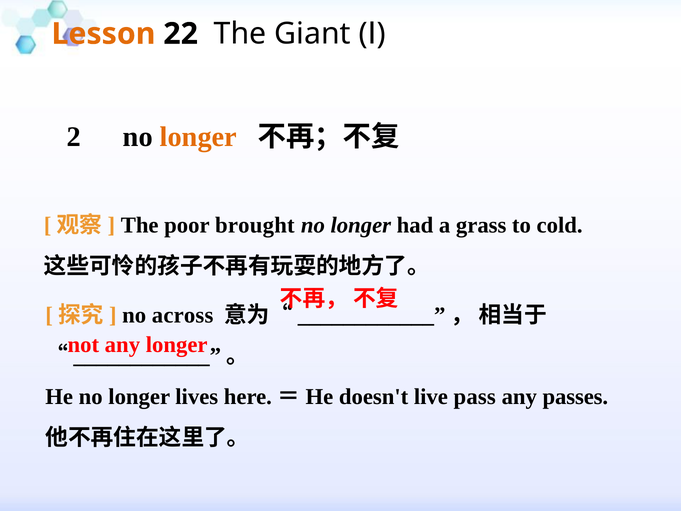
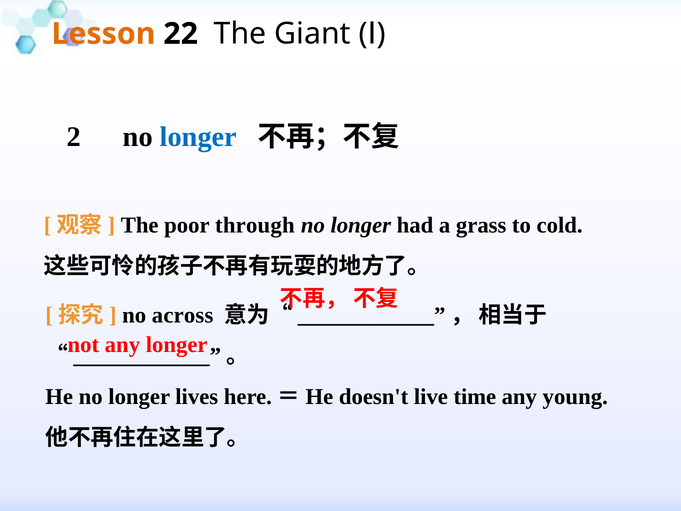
longer at (198, 137) colour: orange -> blue
brought: brought -> through
pass: pass -> time
passes: passes -> young
